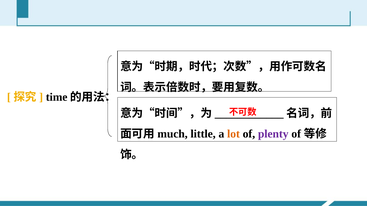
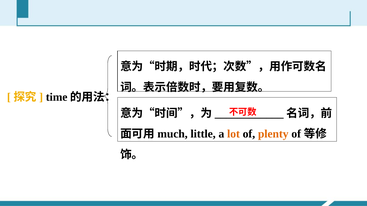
plenty colour: purple -> orange
